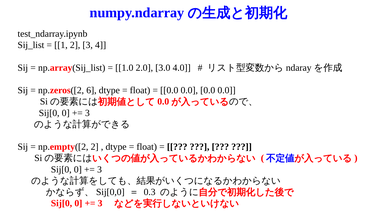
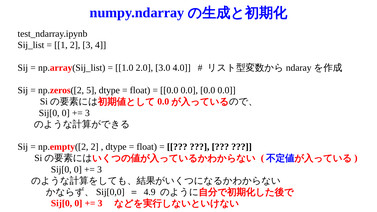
6: 6 -> 5
0.3: 0.3 -> 4.9
